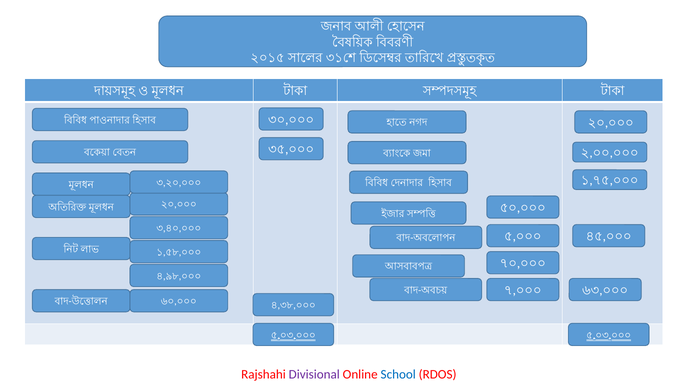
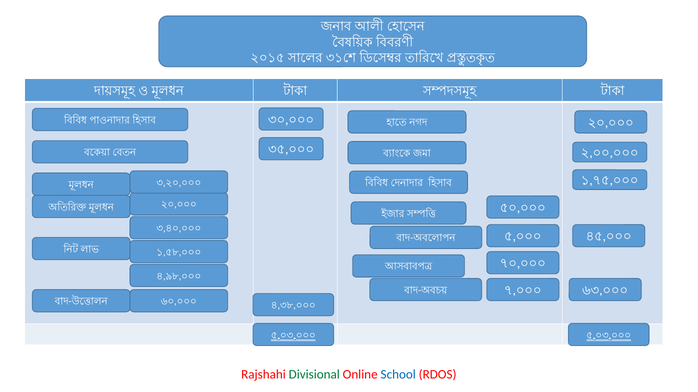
Divisional colour: purple -> green
